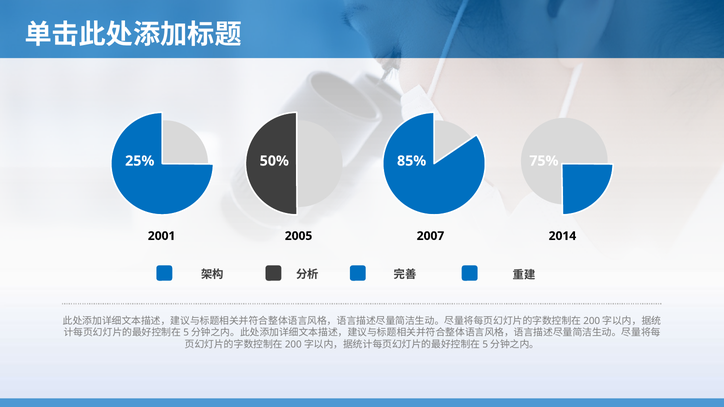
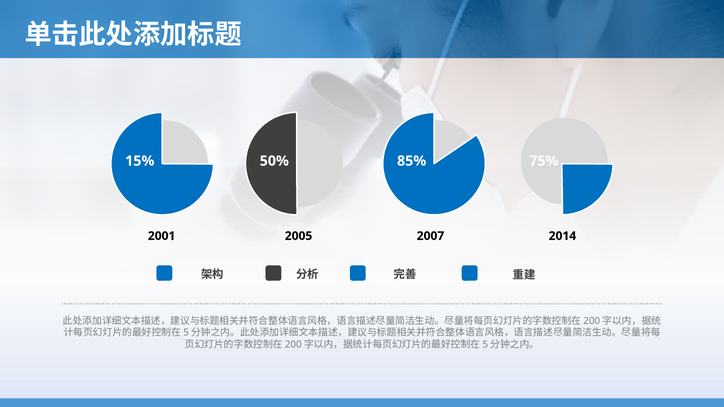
25%: 25% -> 15%
